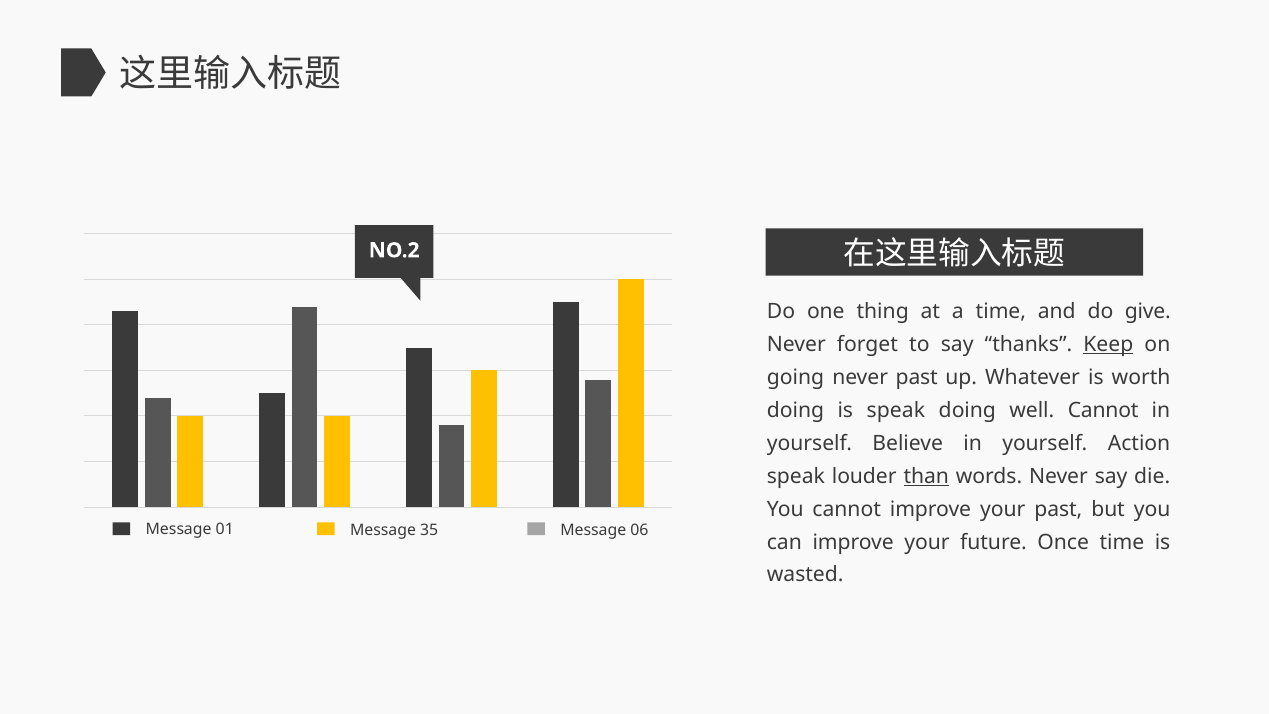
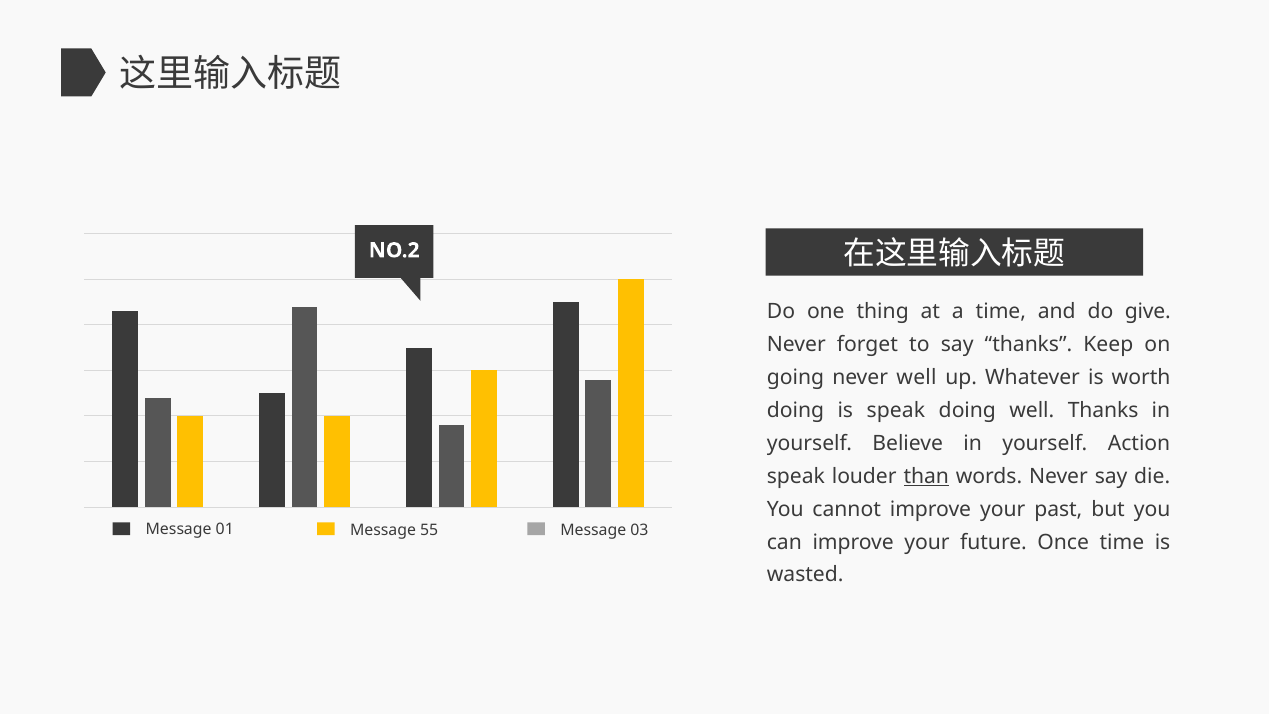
Keep underline: present -> none
never past: past -> well
well Cannot: Cannot -> Thanks
35: 35 -> 55
06: 06 -> 03
